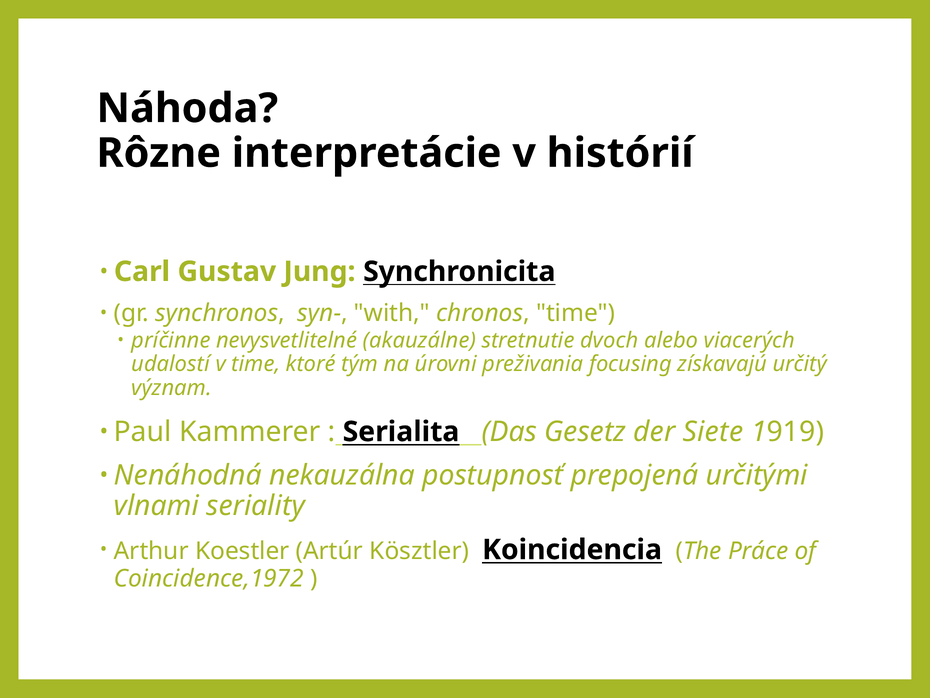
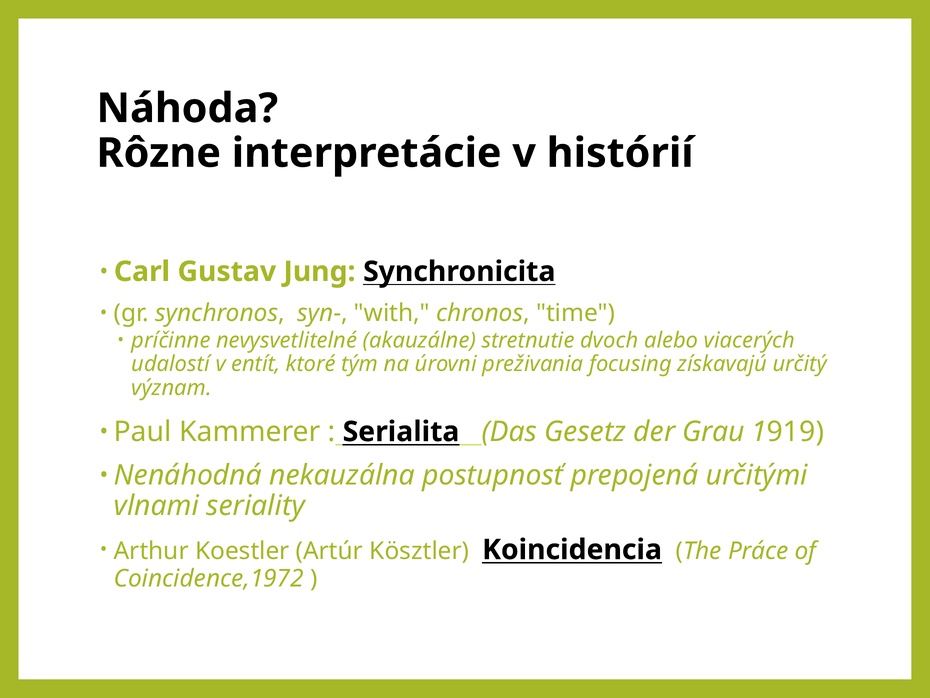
v time: time -> entít
Siete: Siete -> Grau
